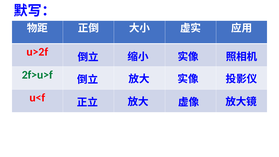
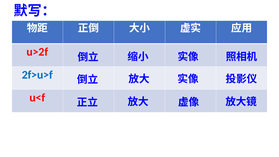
2f>u>f colour: green -> blue
